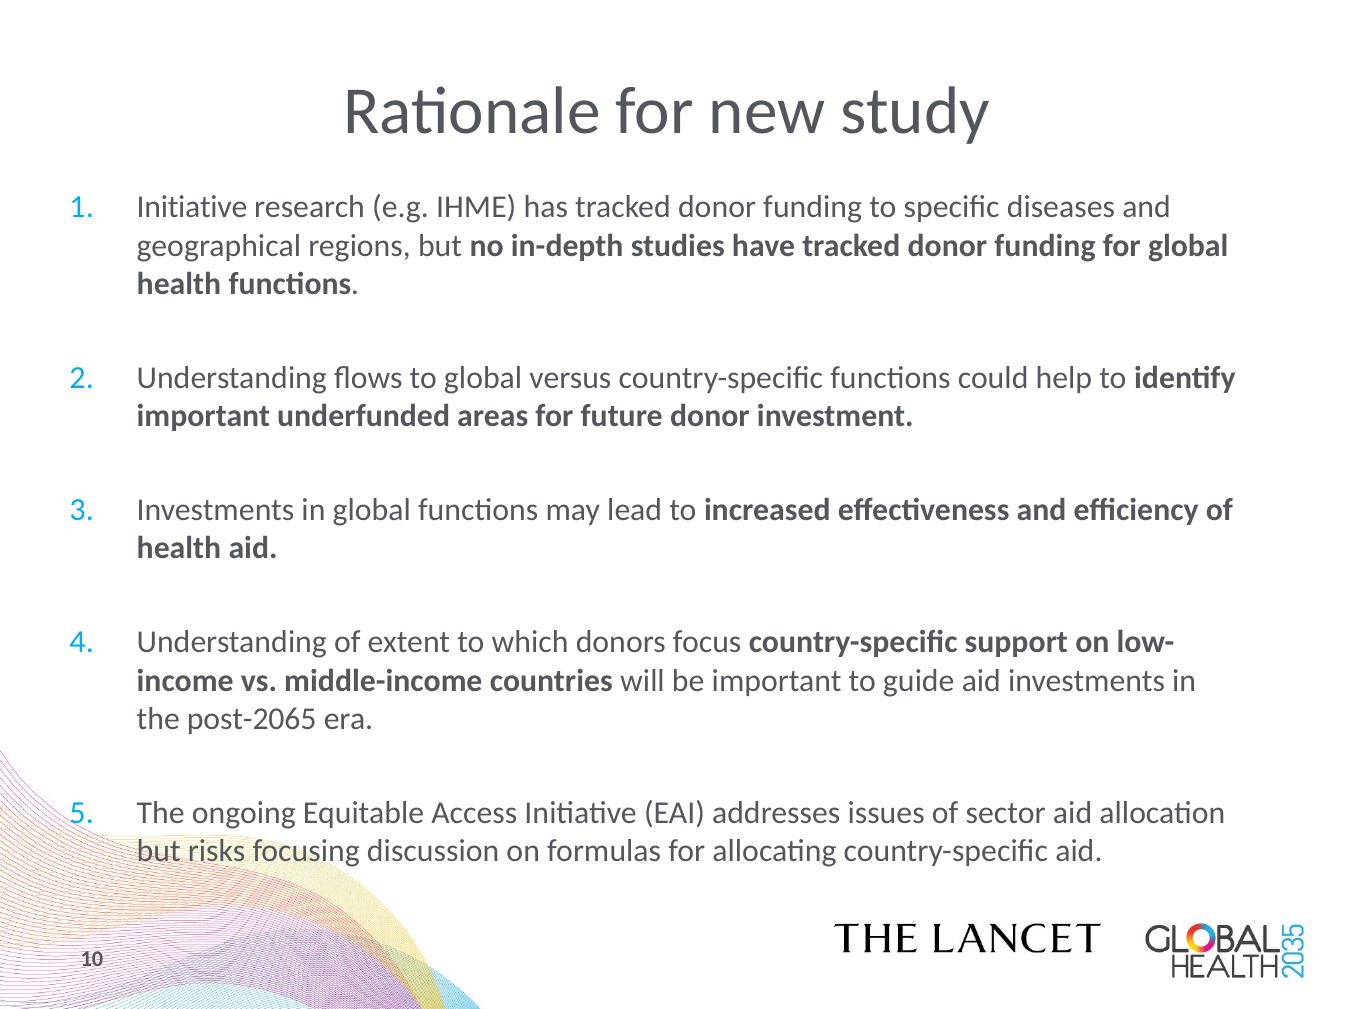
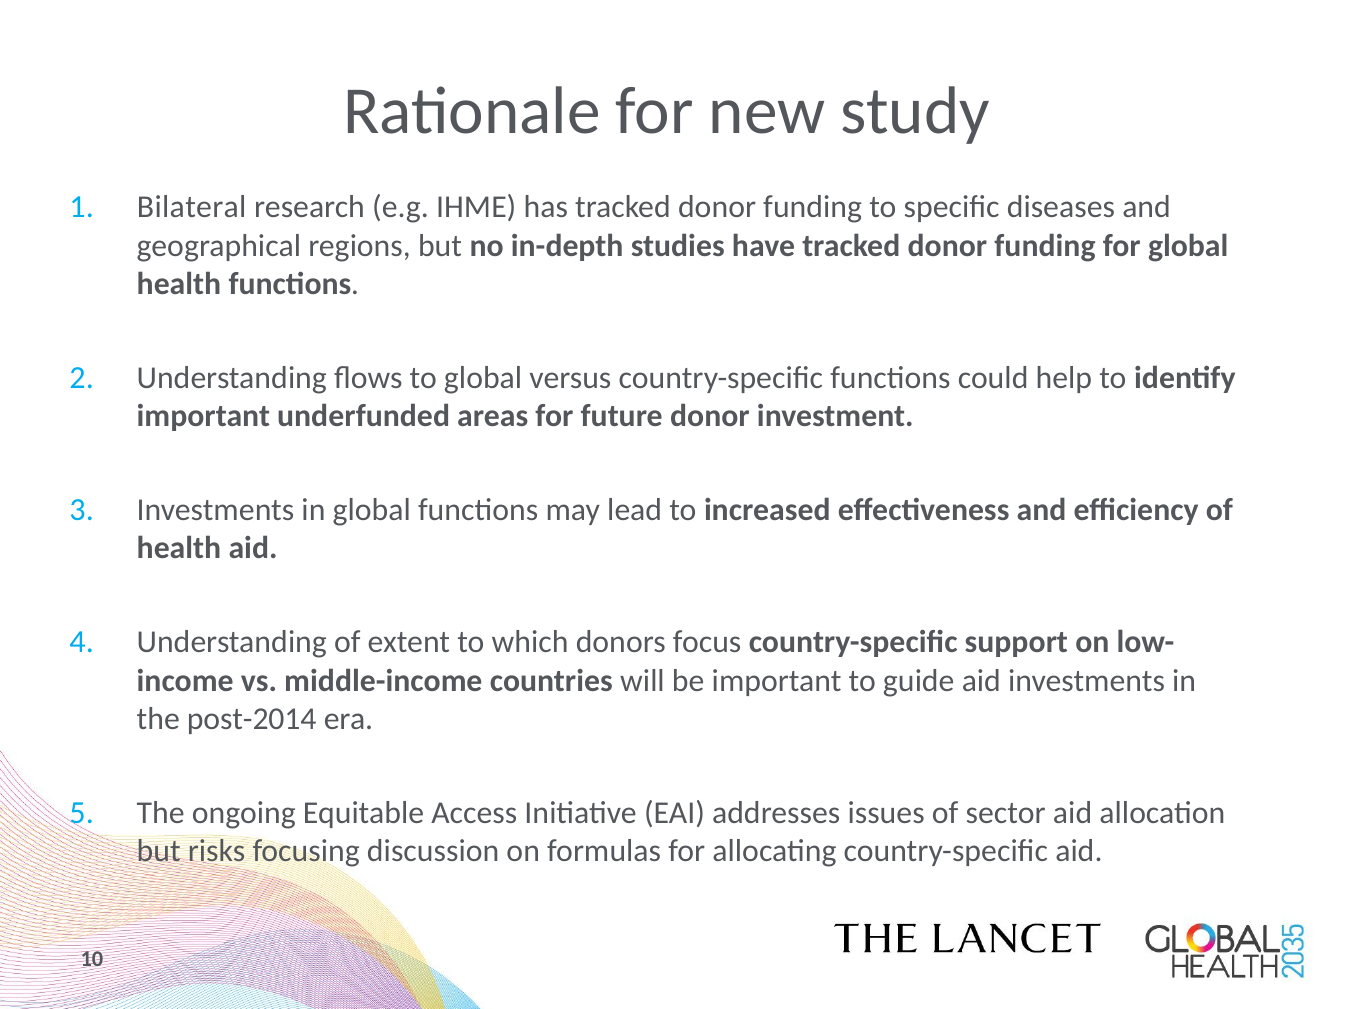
Initiative at (192, 207): Initiative -> Bilateral
post-2065: post-2065 -> post-2014
